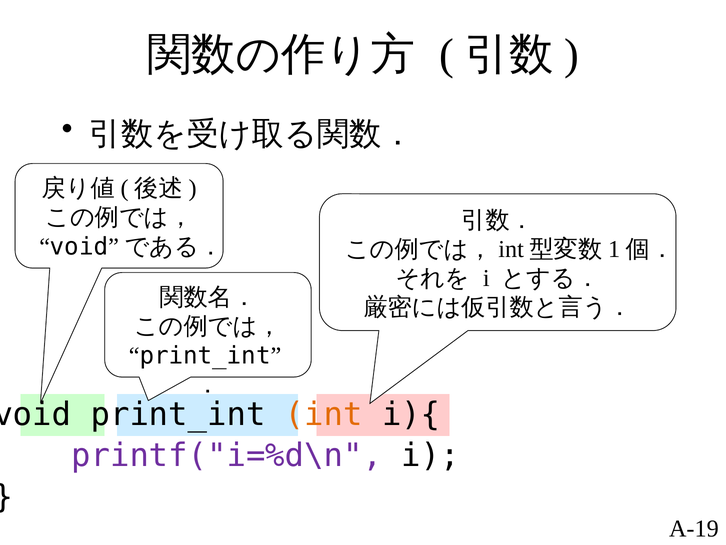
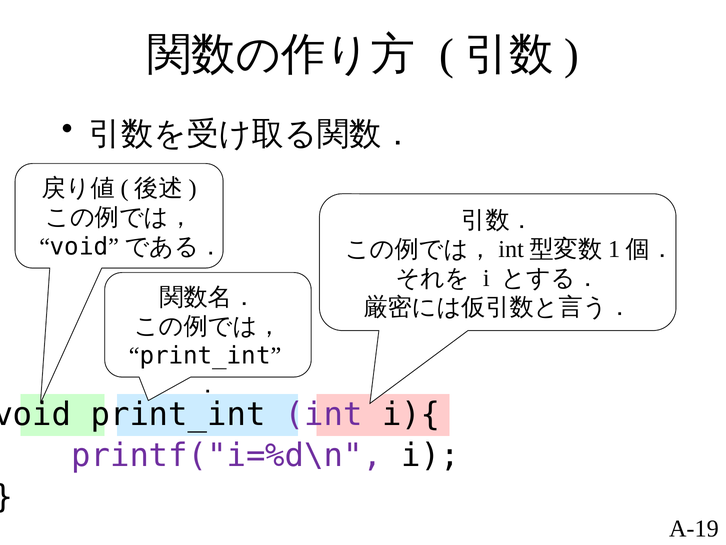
int colour: orange -> purple
